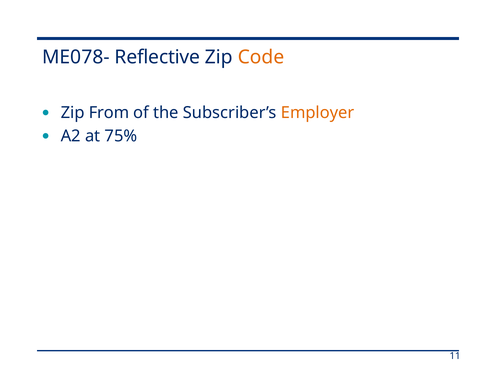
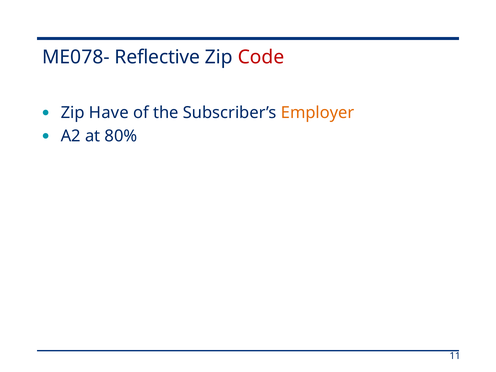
Code colour: orange -> red
From: From -> Have
75%: 75% -> 80%
